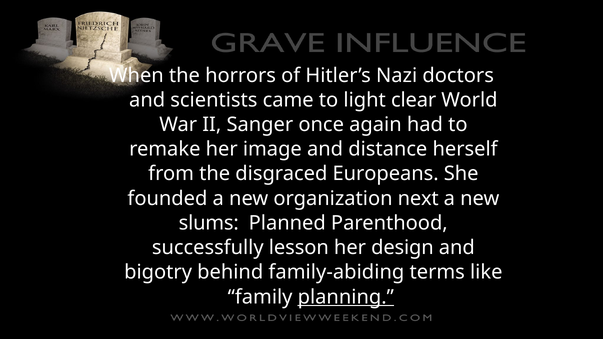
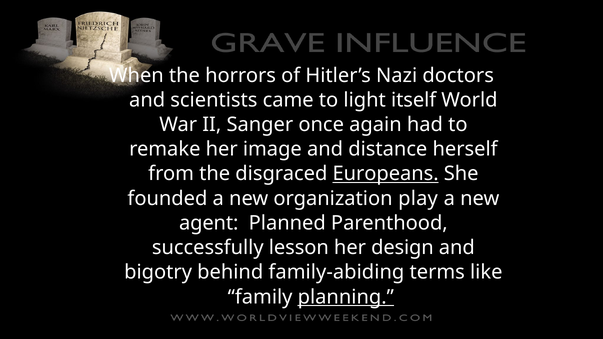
clear: clear -> itself
Europeans underline: none -> present
next: next -> play
slums: slums -> agent
